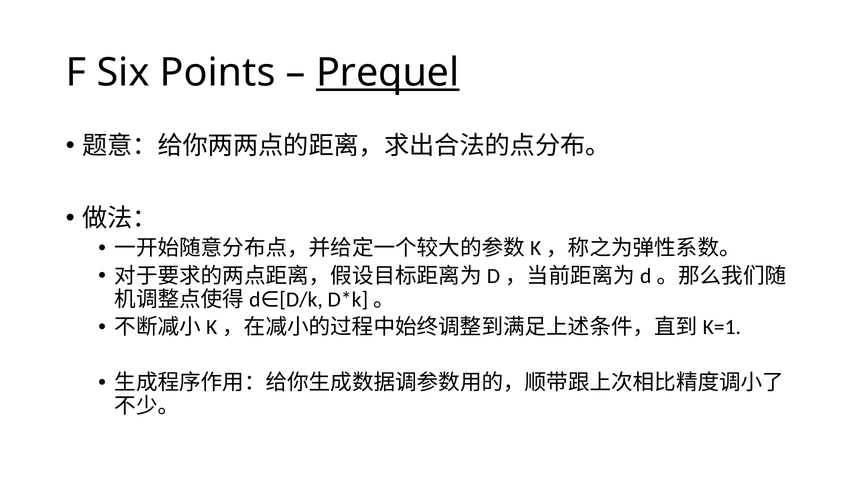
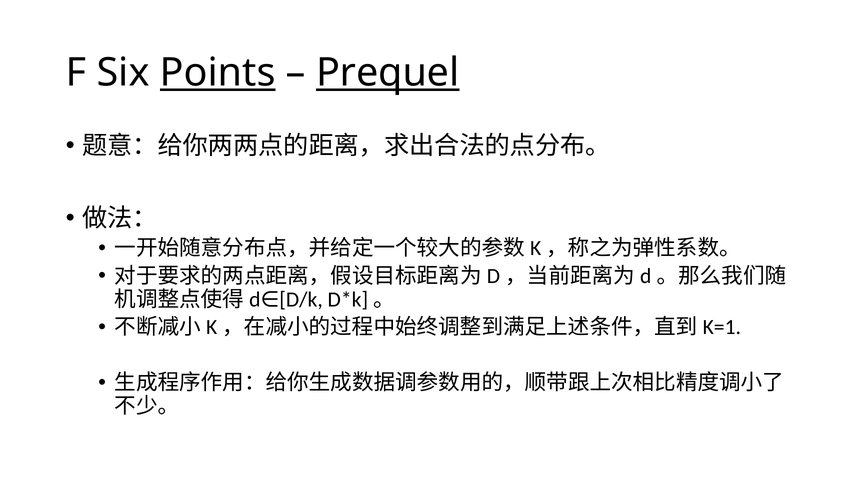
Points underline: none -> present
